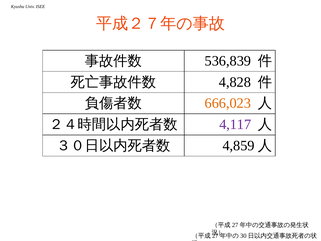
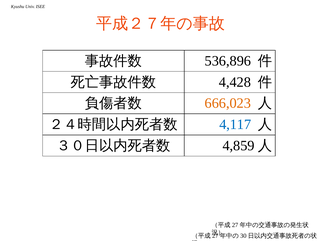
536,839: 536,839 -> 536,896
4,828: 4,828 -> 4,428
4,117 colour: purple -> blue
